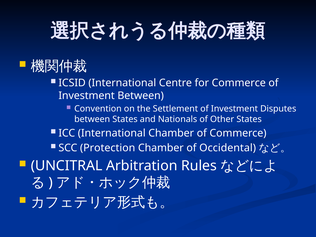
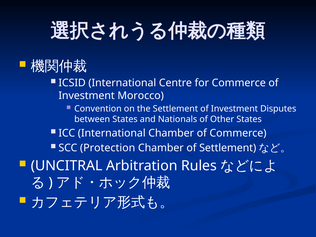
Investment Between: Between -> Morocco
of Occidental: Occidental -> Settlement
